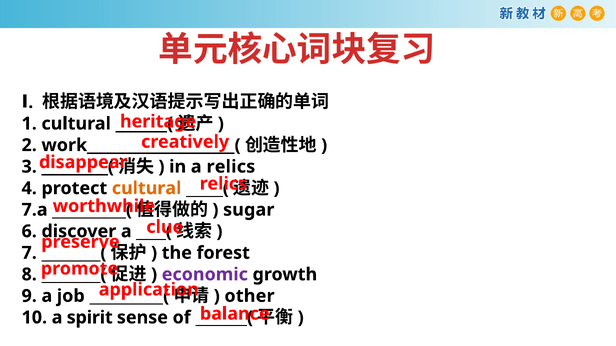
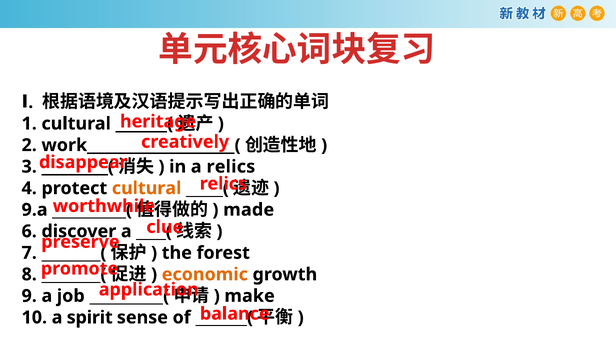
7.a: 7.a -> 9.a
sugar: sugar -> made
economic colour: purple -> orange
other: other -> make
